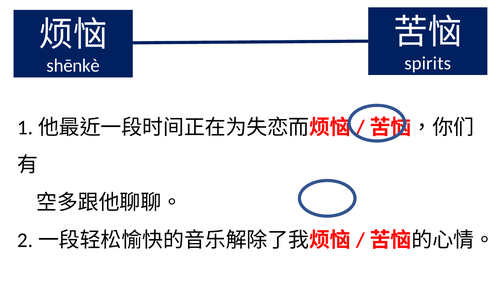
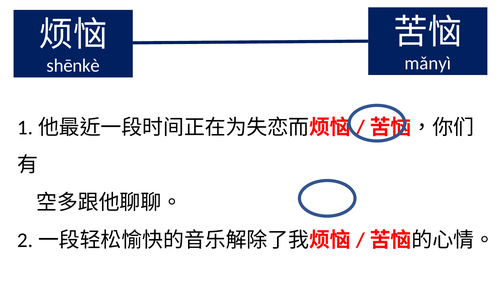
spirits: spirits -> mǎnyì
